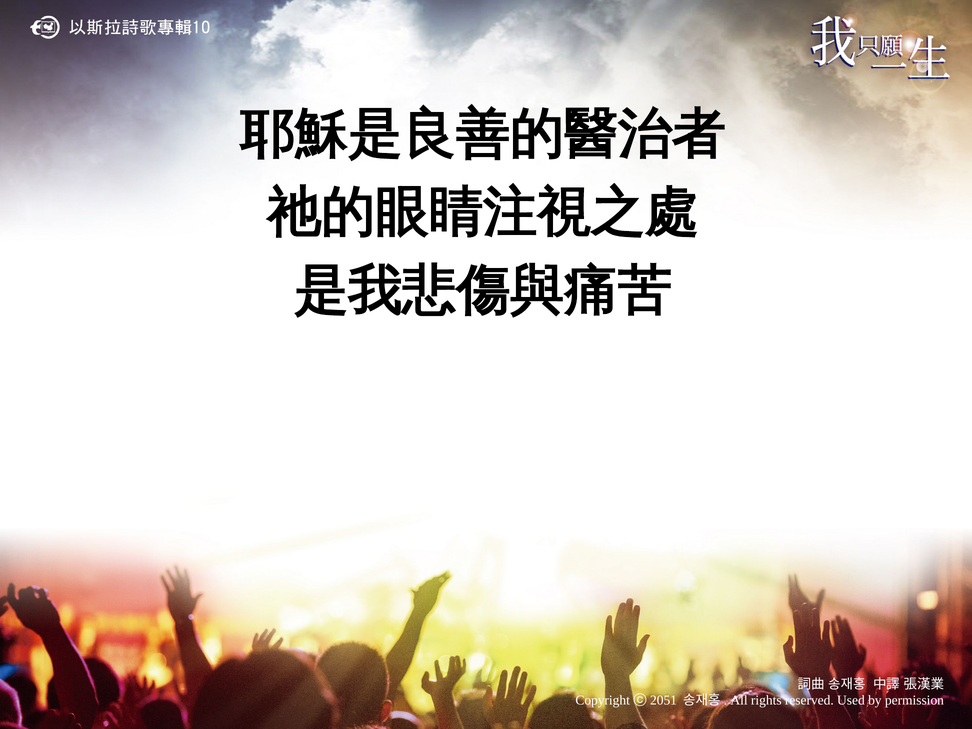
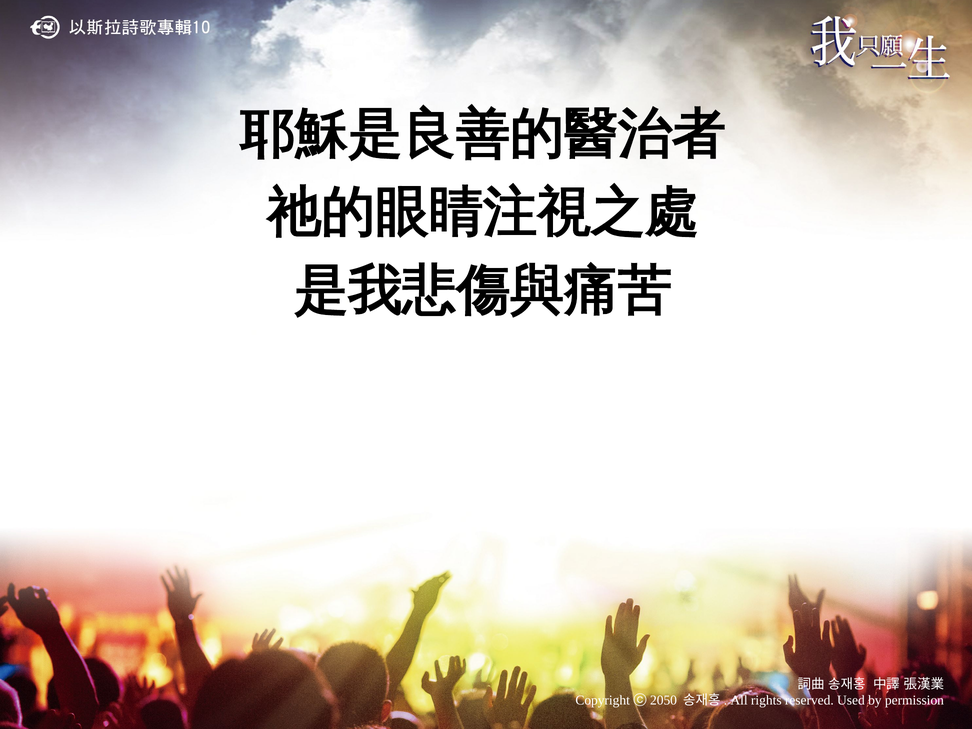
2051: 2051 -> 2050
